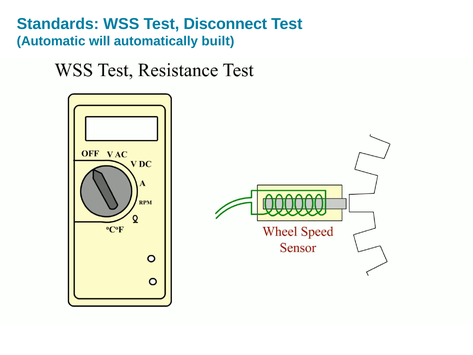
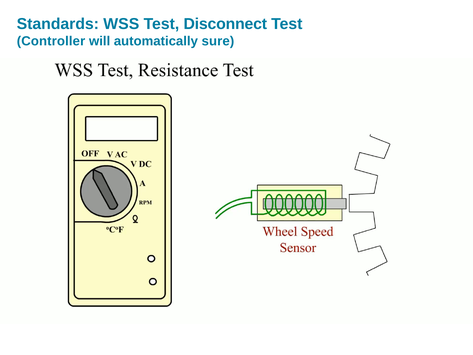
Automatic: Automatic -> Controller
built: built -> sure
